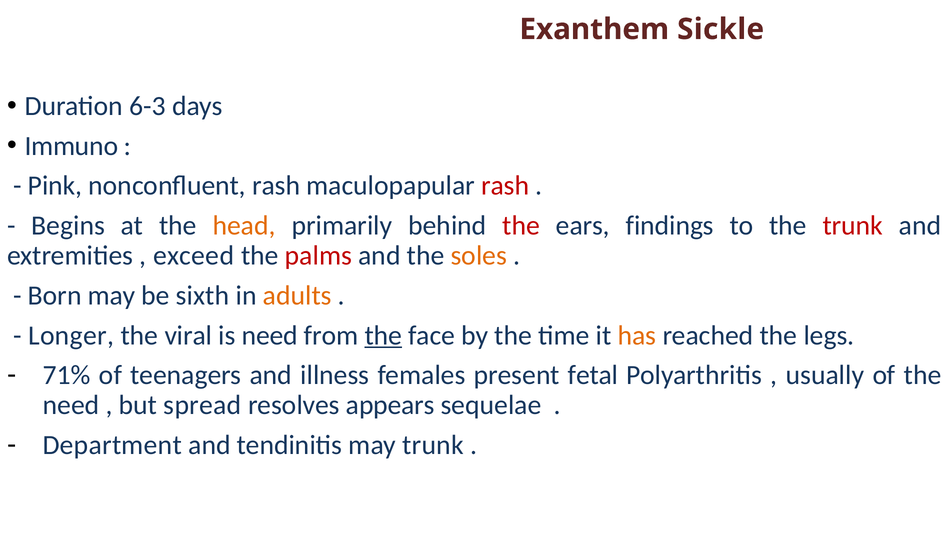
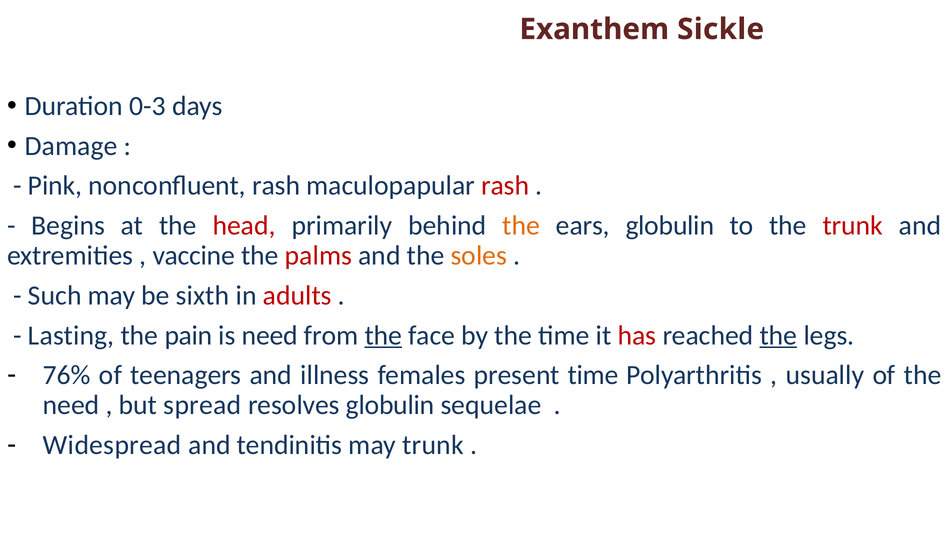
6-3: 6-3 -> 0-3
Immuno: Immuno -> Damage
head colour: orange -> red
the at (521, 226) colour: red -> orange
ears findings: findings -> globulin
exceed: exceed -> vaccine
Born: Born -> Such
adults colour: orange -> red
Longer: Longer -> Lasting
viral: viral -> pain
has colour: orange -> red
the at (778, 335) underline: none -> present
71%: 71% -> 76%
present fetal: fetal -> time
resolves appears: appears -> globulin
Department: Department -> Widespread
